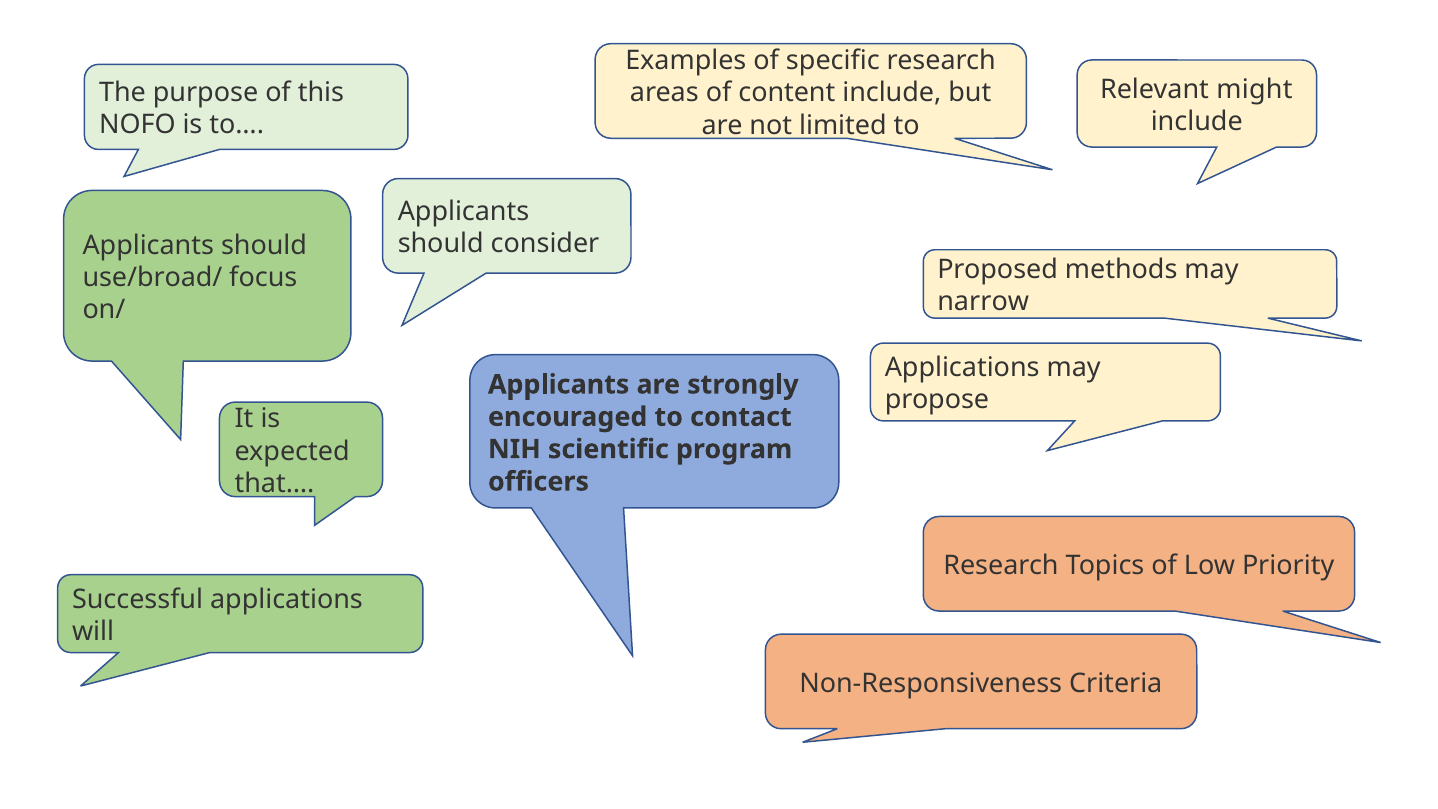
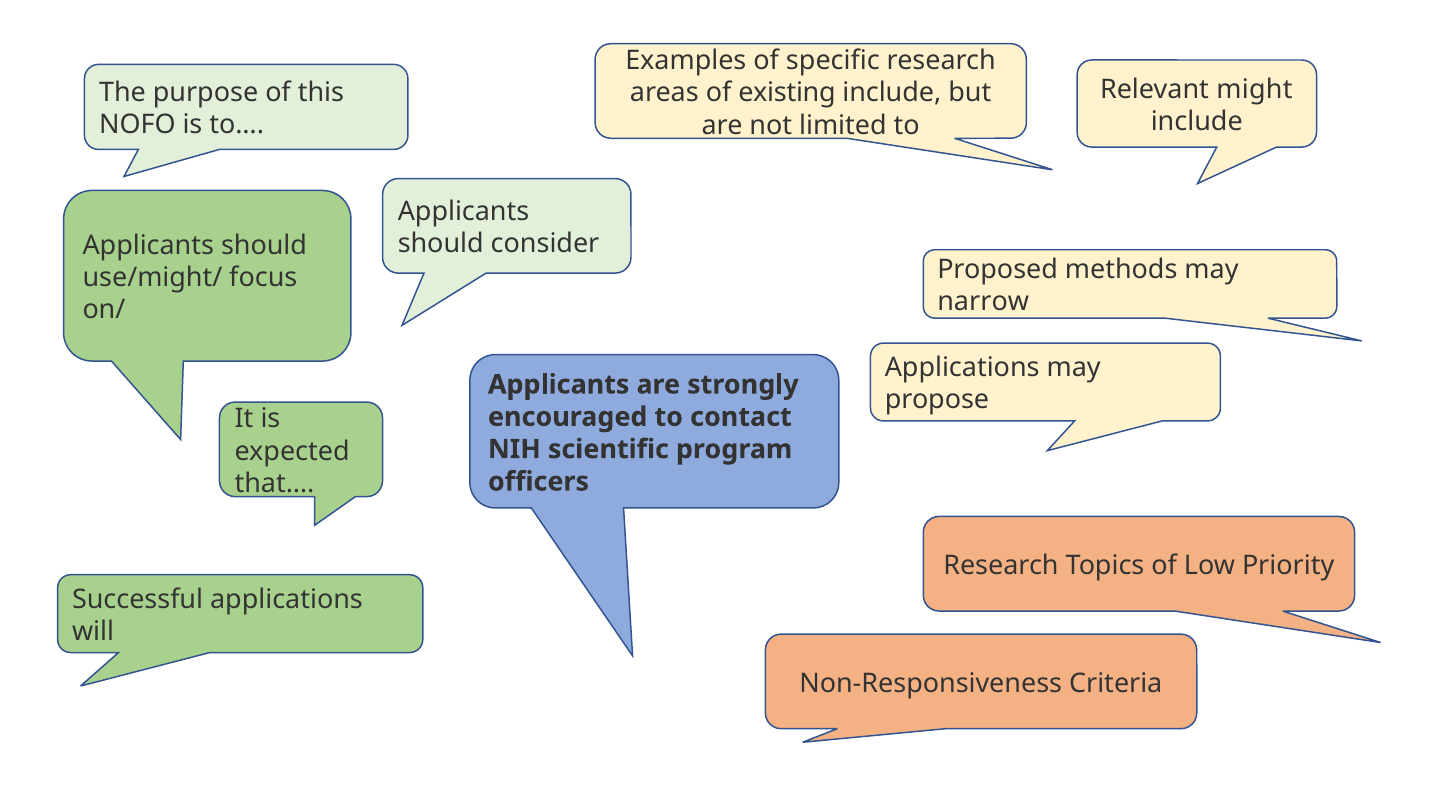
content: content -> existing
use/broad/: use/broad/ -> use/might/
